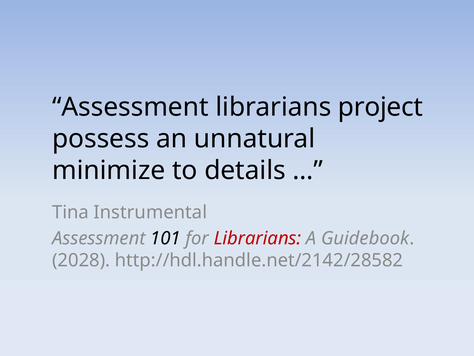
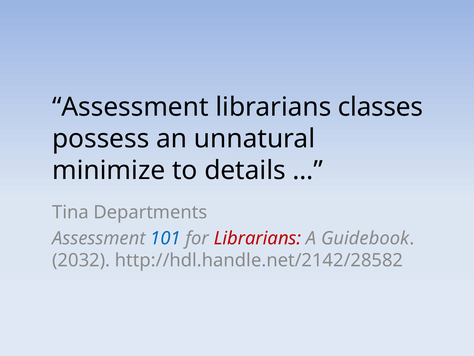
project: project -> classes
Instrumental: Instrumental -> Departments
101 colour: black -> blue
2028: 2028 -> 2032
